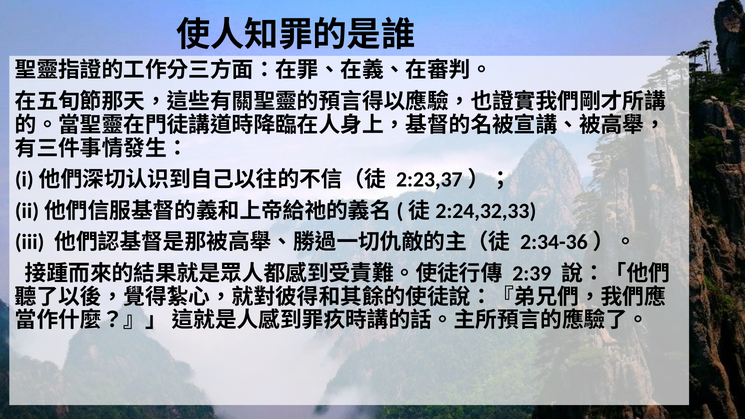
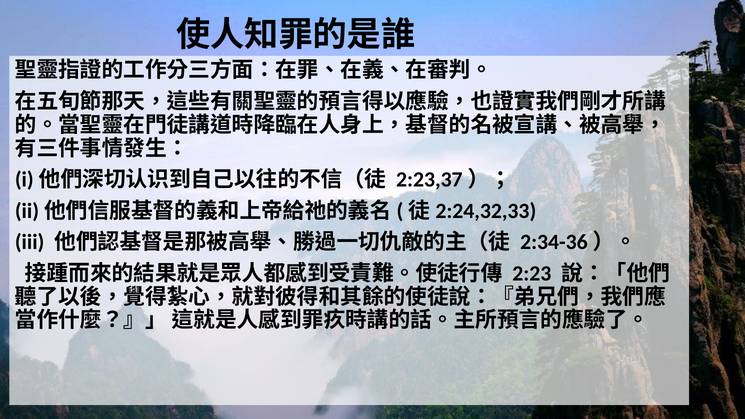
2:39: 2:39 -> 2:23
